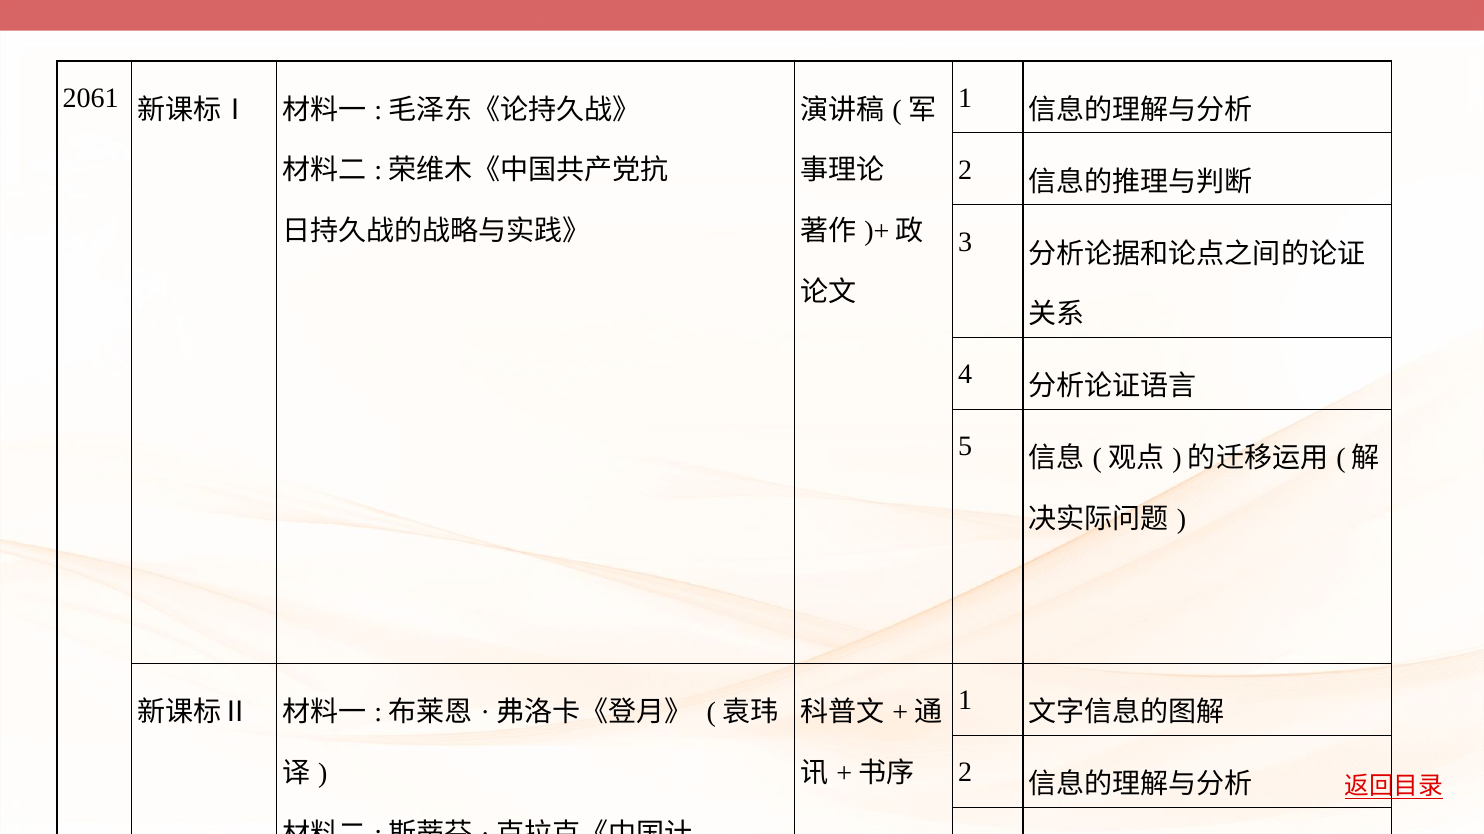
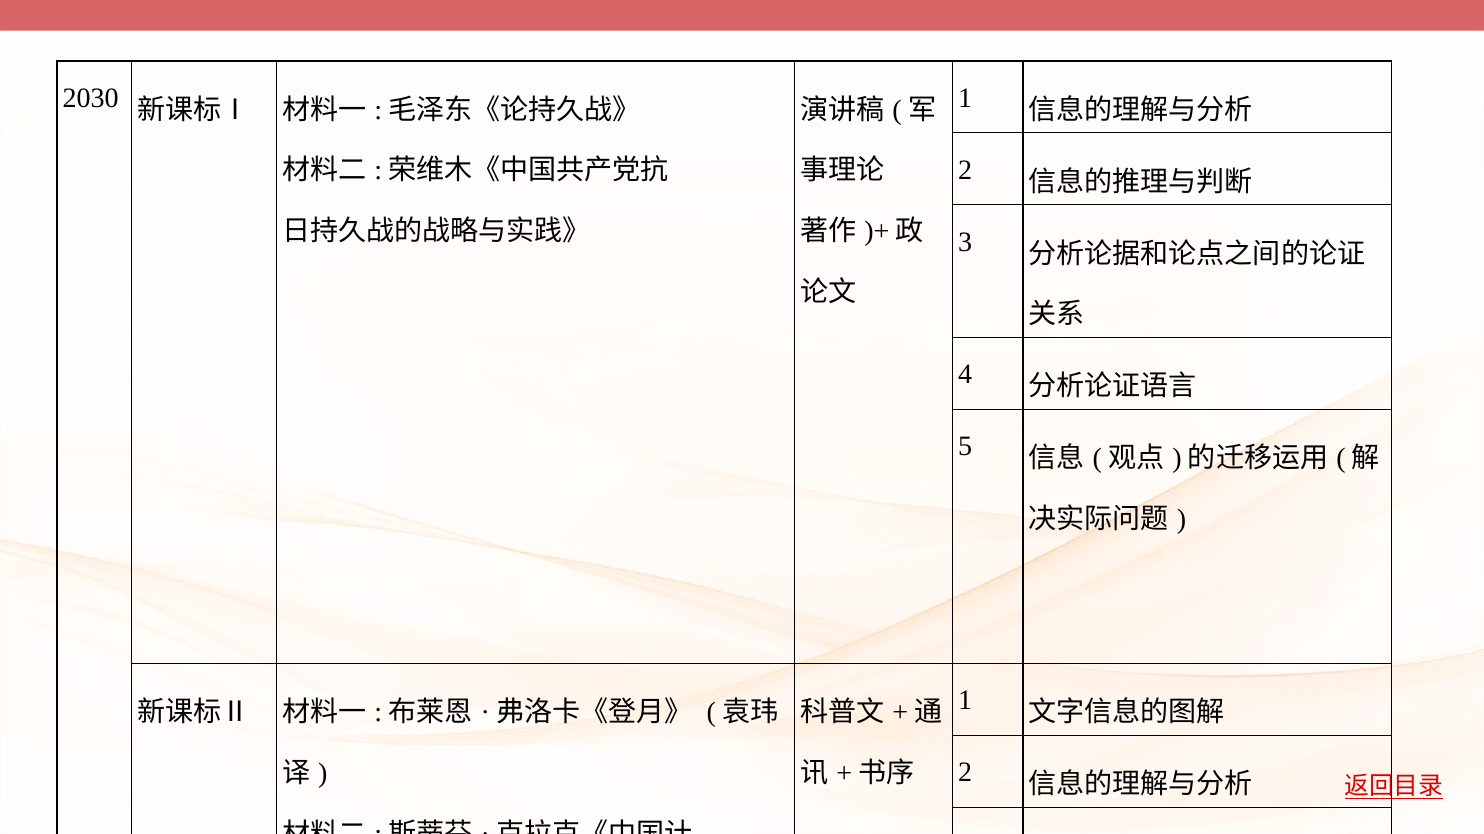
2061: 2061 -> 2030
